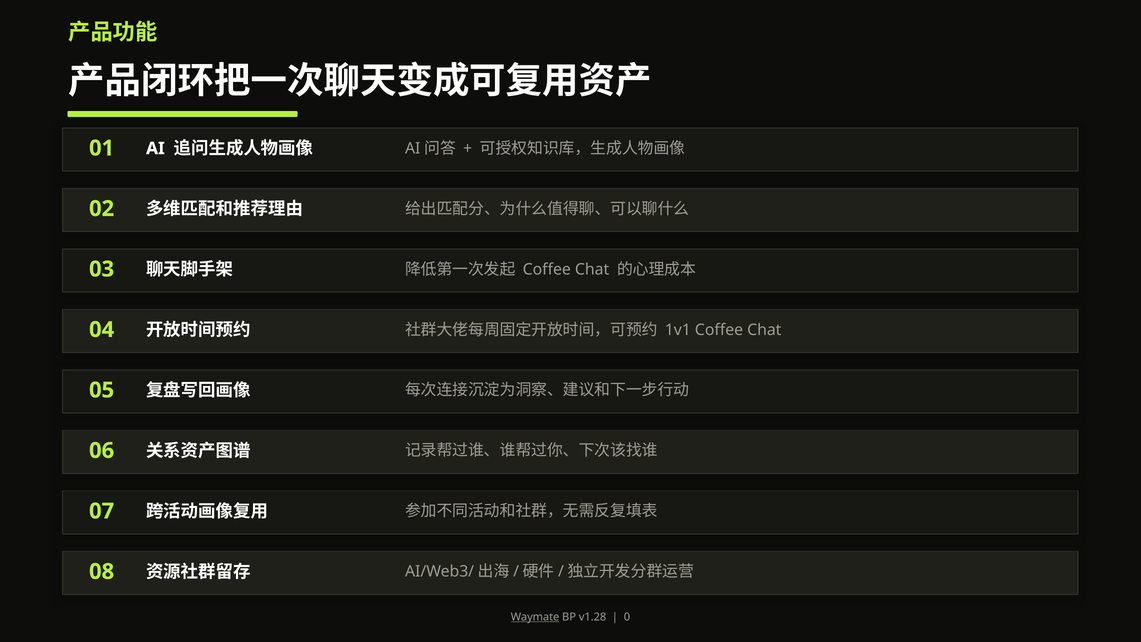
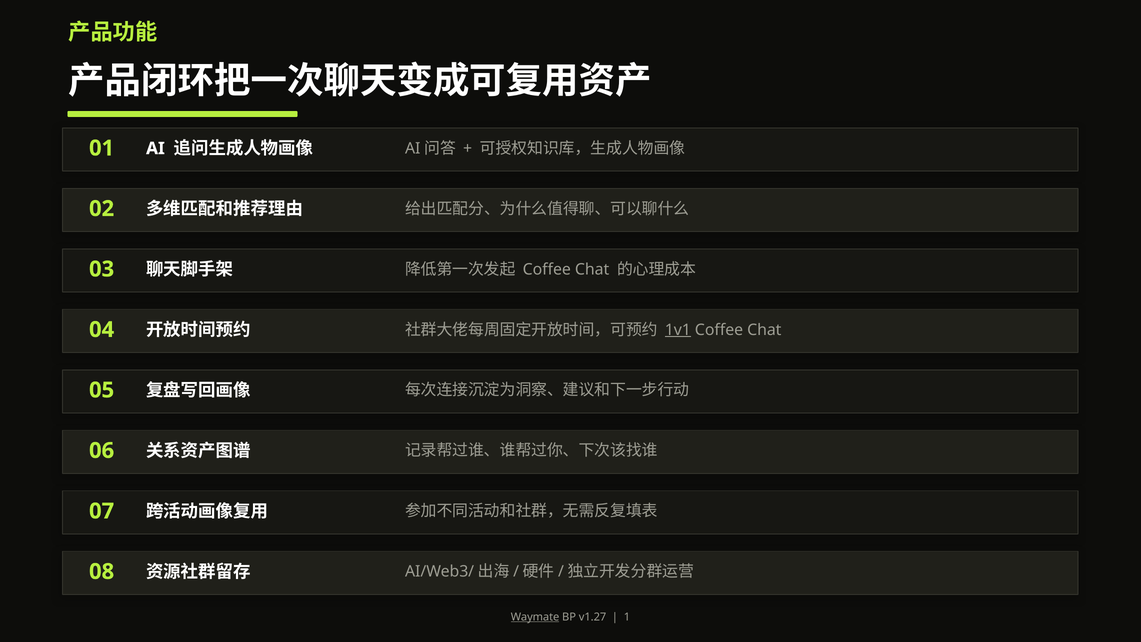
1v1 underline: none -> present
v1.28: v1.28 -> v1.27
0: 0 -> 1
